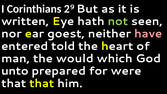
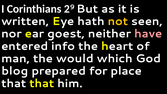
not colour: light green -> yellow
told: told -> info
unto: unto -> blog
were: were -> place
